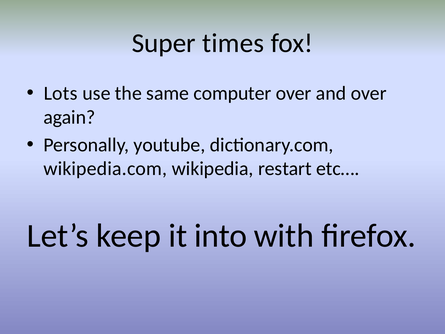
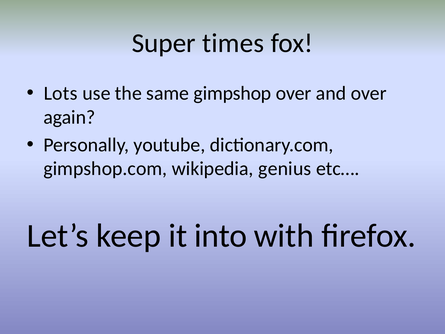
computer: computer -> gimpshop
wikipedia.com: wikipedia.com -> gimpshop.com
restart: restart -> genius
